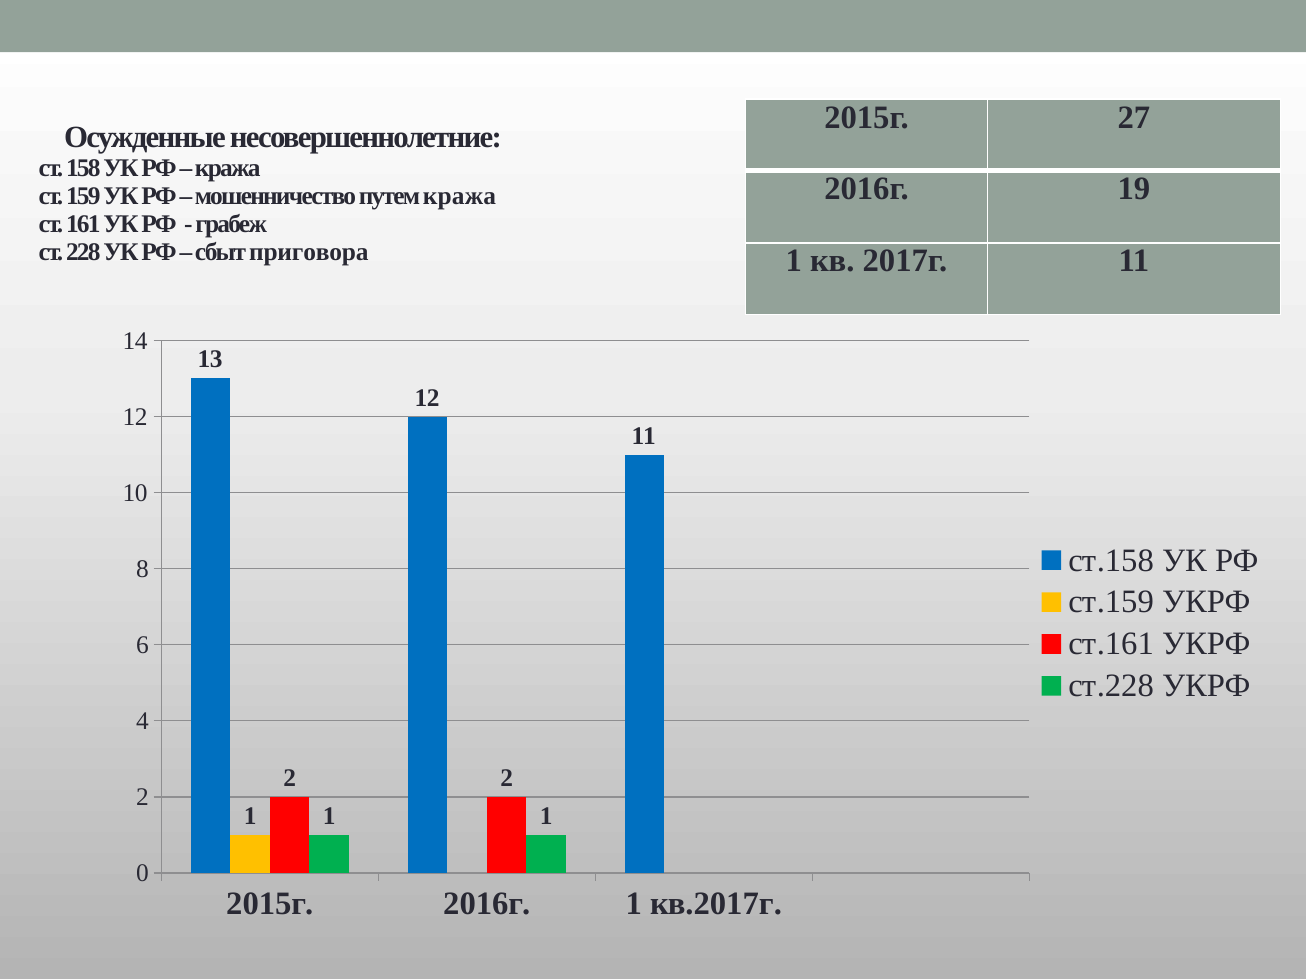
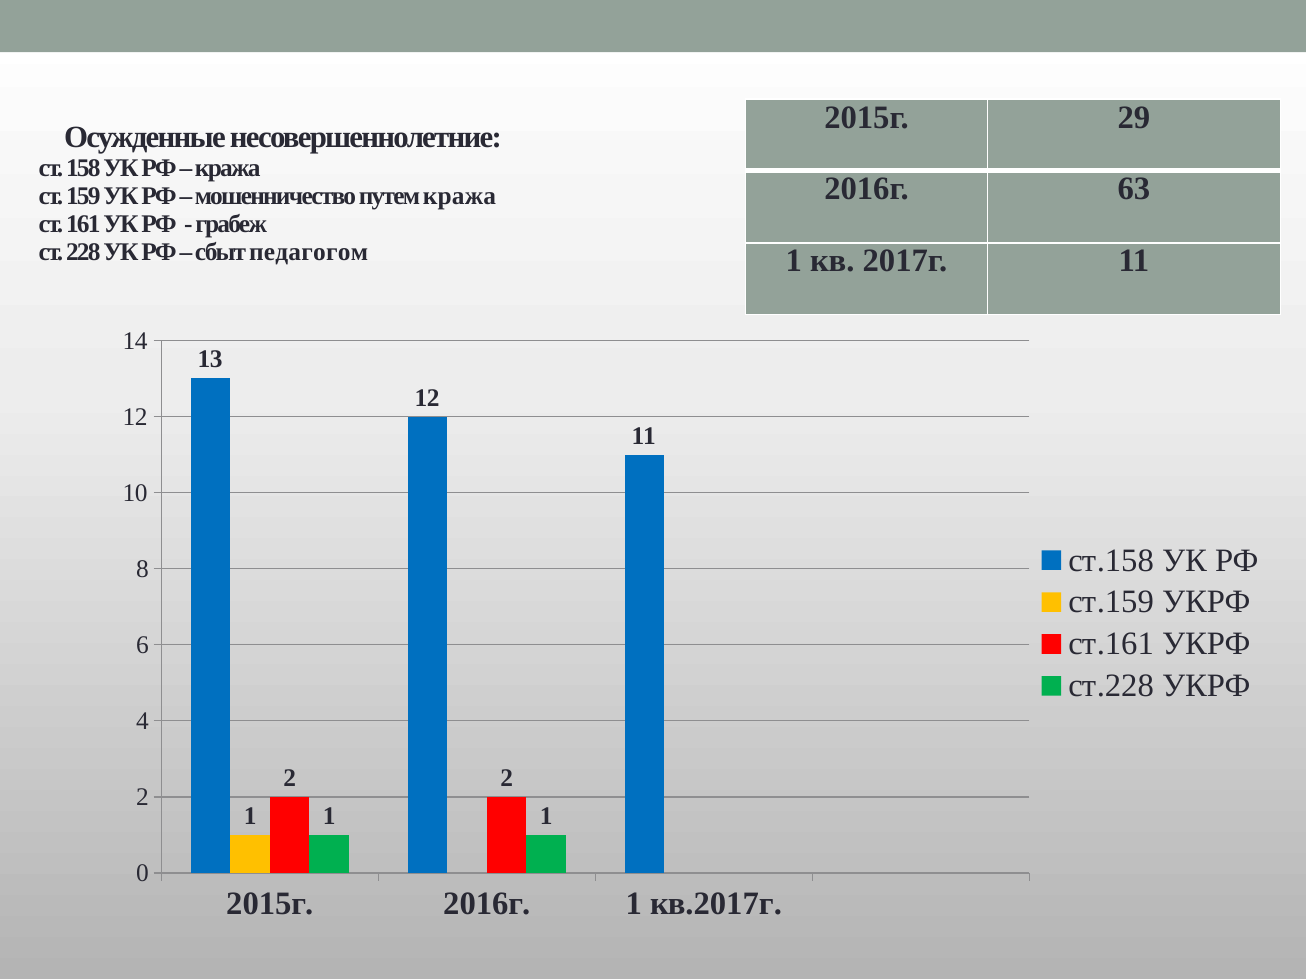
27: 27 -> 29
19: 19 -> 63
приговора: приговора -> педагогом
